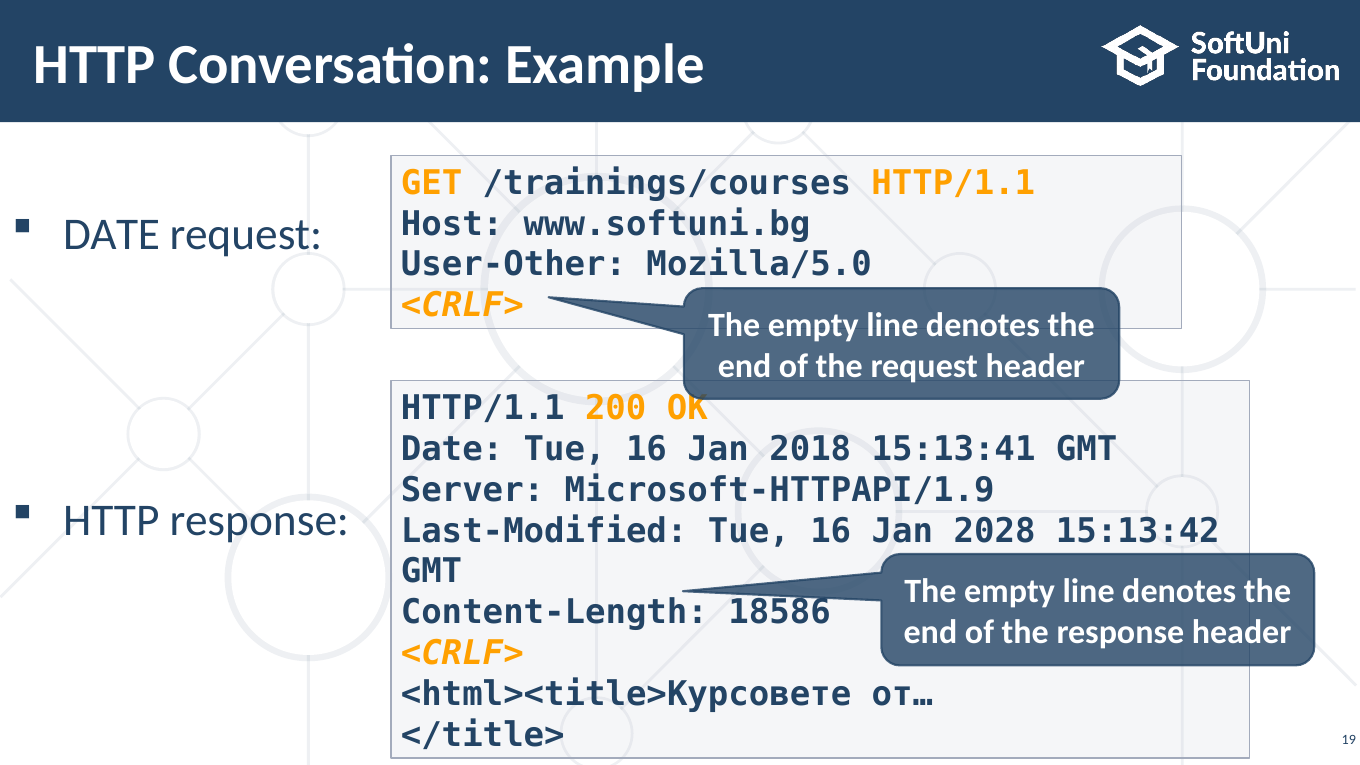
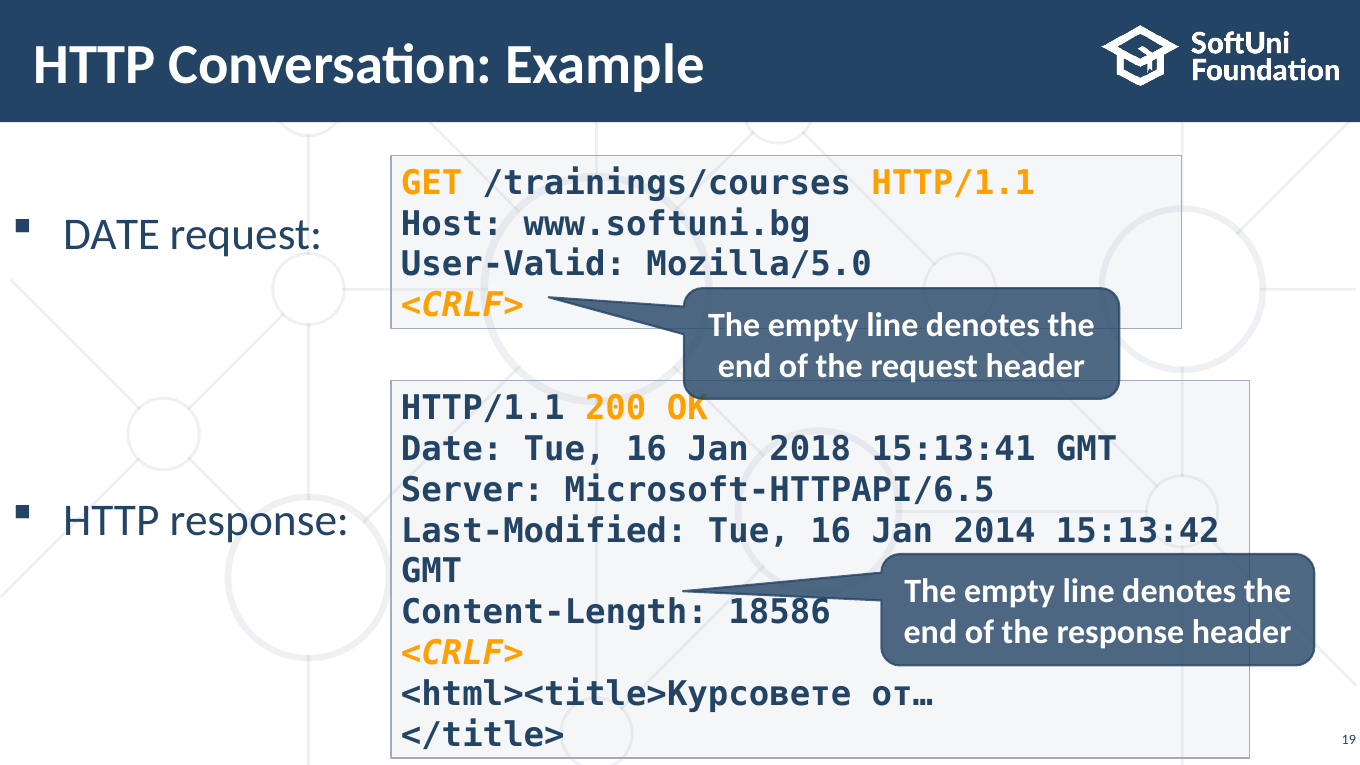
User-Other: User-Other -> User-Valid
Microsoft-HTTPAPI/1.9: Microsoft-HTTPAPI/1.9 -> Microsoft-HTTPAPI/6.5
2028: 2028 -> 2014
